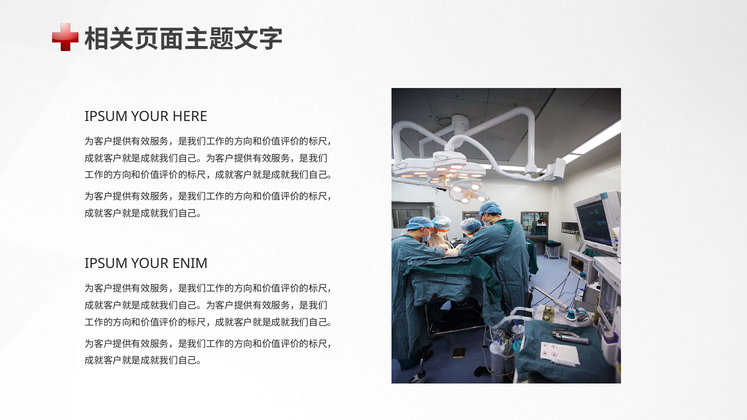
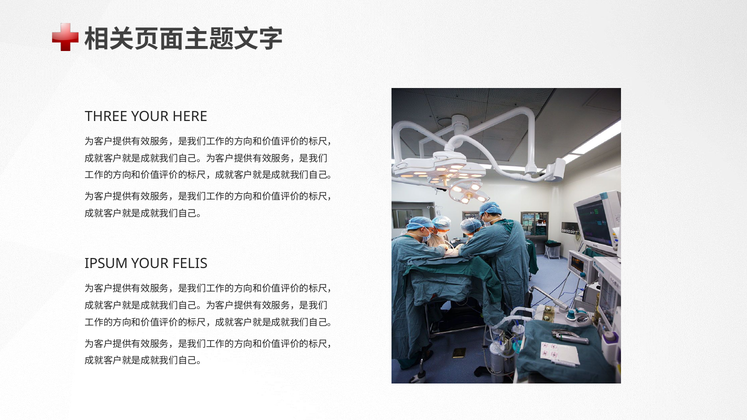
IPSUM at (106, 117): IPSUM -> THREE
ENIM: ENIM -> FELIS
